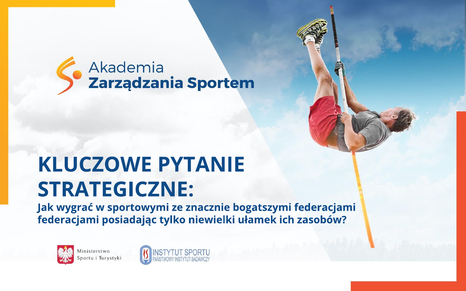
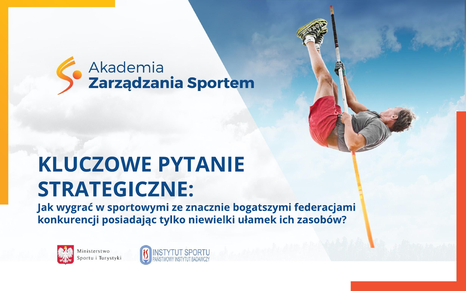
federacjami at (68, 220): federacjami -> konkurencji
